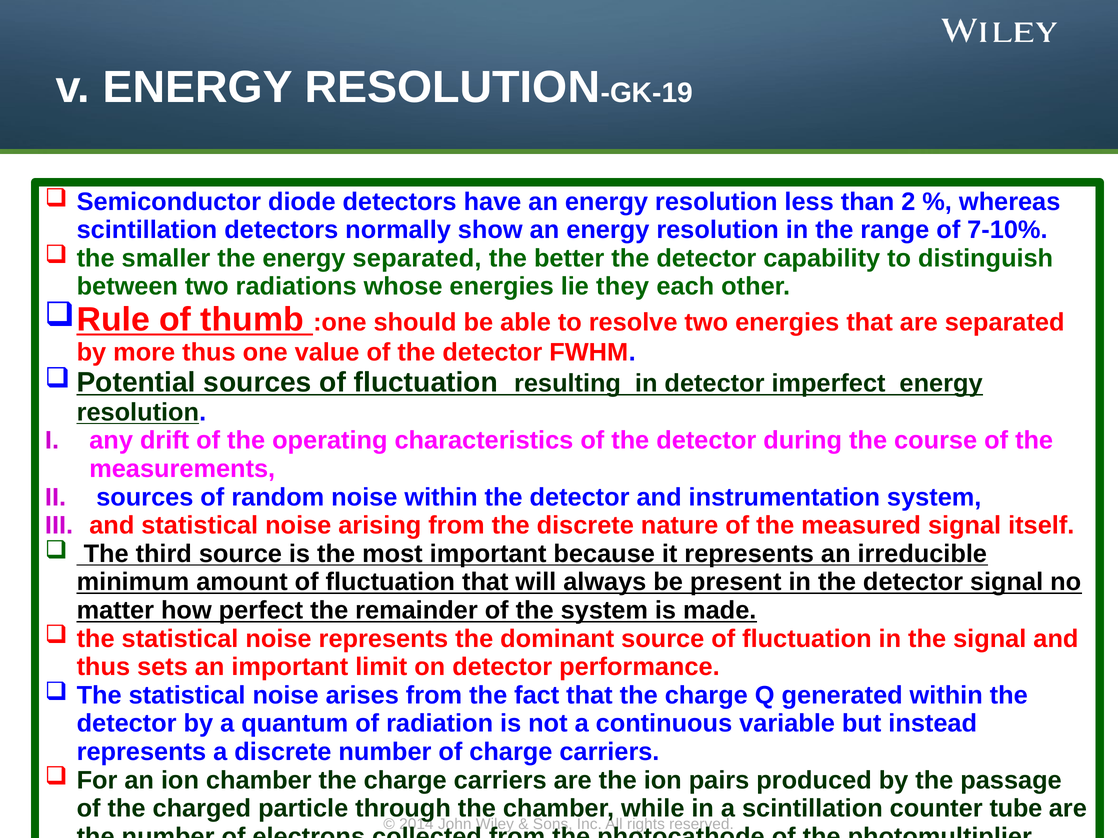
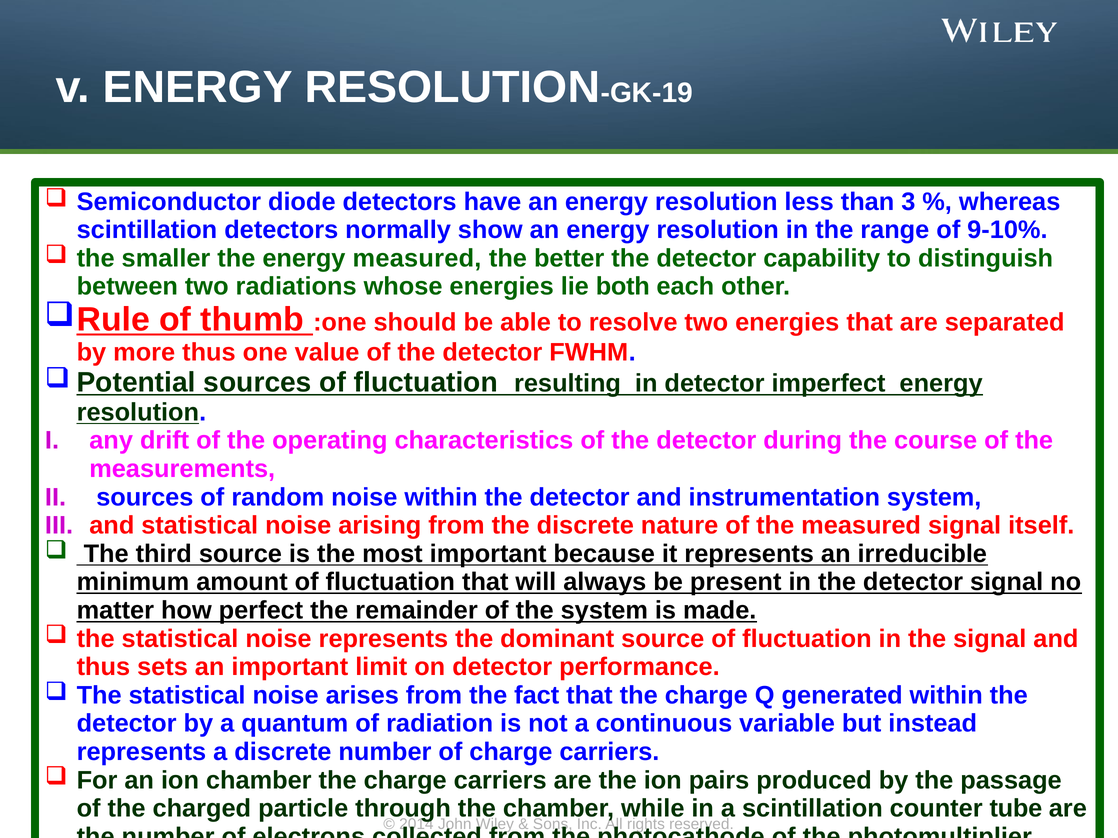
2: 2 -> 3
7-10%: 7-10% -> 9-10%
energy separated: separated -> measured
they: they -> both
